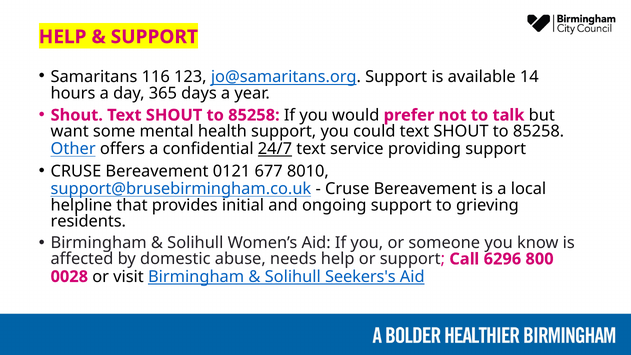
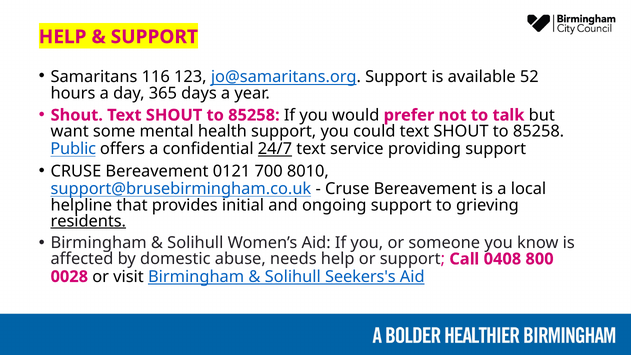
14: 14 -> 52
Other: Other -> Public
677: 677 -> 700
residents underline: none -> present
6296: 6296 -> 0408
